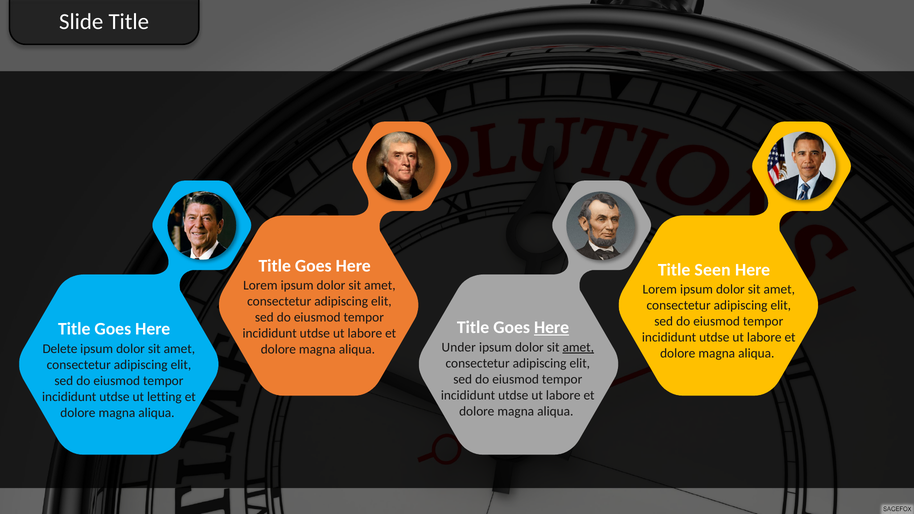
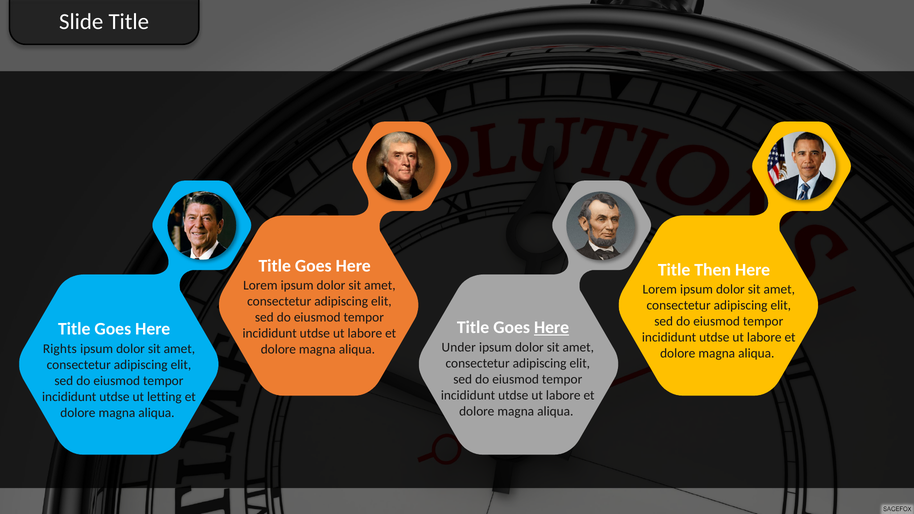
Seen: Seen -> Then
amet at (578, 347) underline: present -> none
Delete: Delete -> Rights
